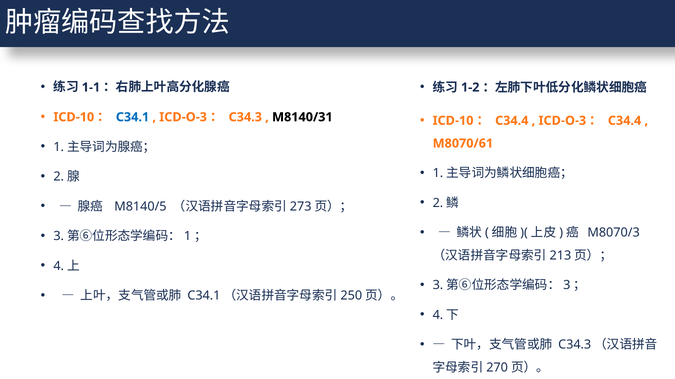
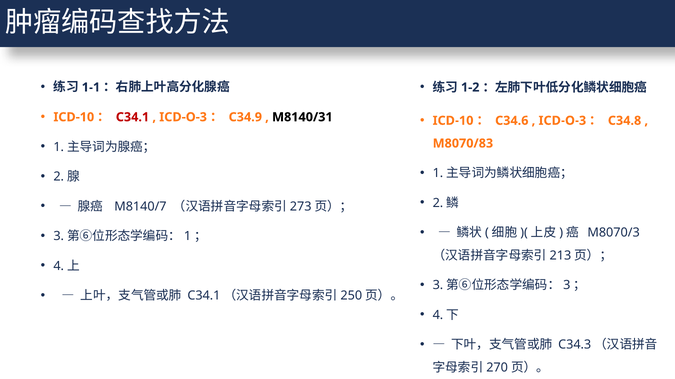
C34.1 colour: blue -> red
C34.3: C34.3 -> C34.9
C34.4 at (512, 121): C34.4 -> C34.6
C34.4 at (625, 121): C34.4 -> C34.8
M8070/61: M8070/61 -> M8070/83
M8140/5: M8140/5 -> M8140/7
